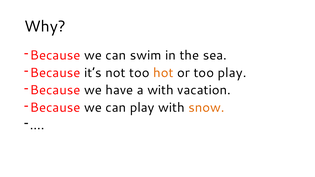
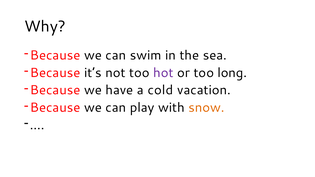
hot colour: orange -> purple
too play: play -> long
a with: with -> cold
